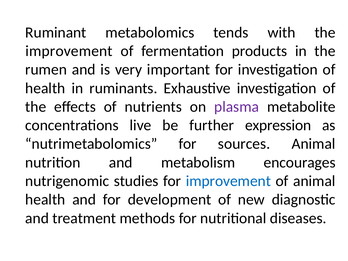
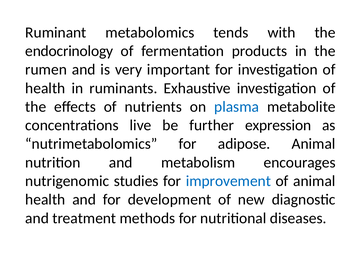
improvement at (69, 51): improvement -> endocrinology
plasma colour: purple -> blue
sources: sources -> adipose
